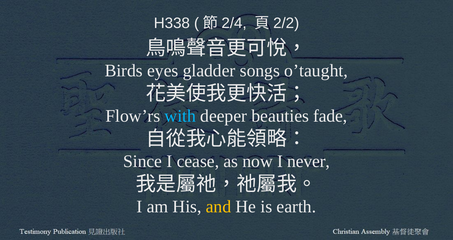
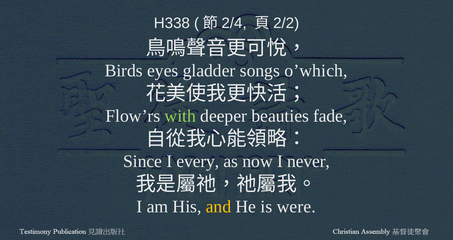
o’taught: o’taught -> o’which
with colour: light blue -> light green
cease: cease -> every
earth: earth -> were
